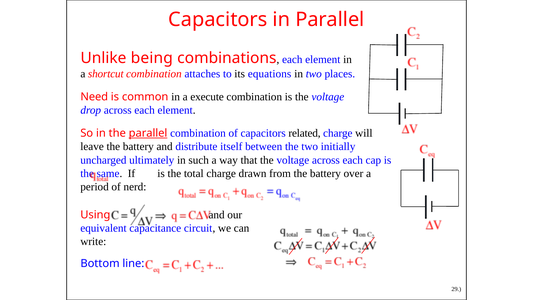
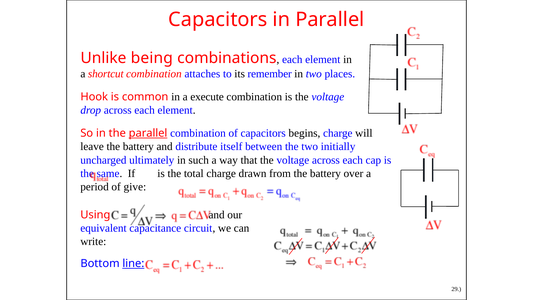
equations: equations -> remember
Need: Need -> Hook
related: related -> begins
nerd: nerd -> give
line underline: none -> present
